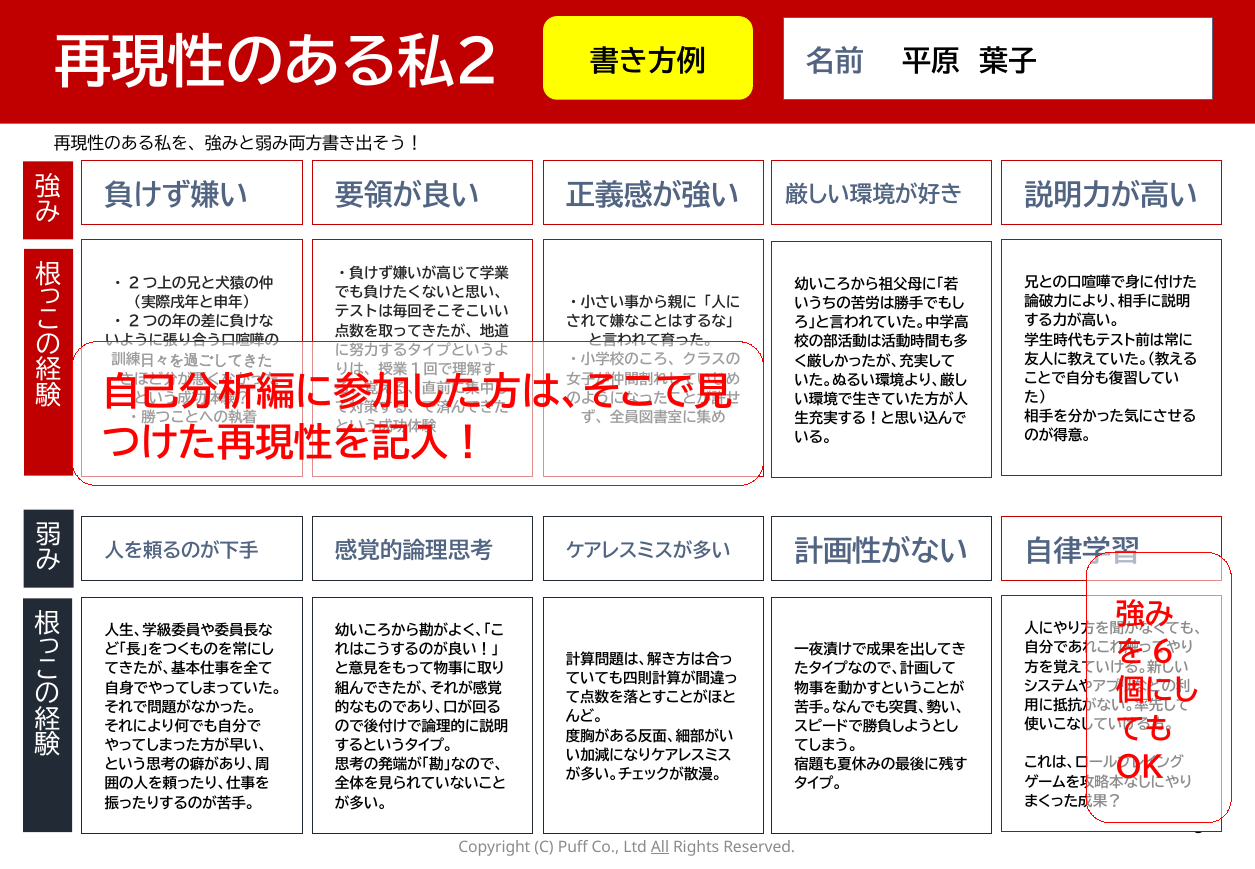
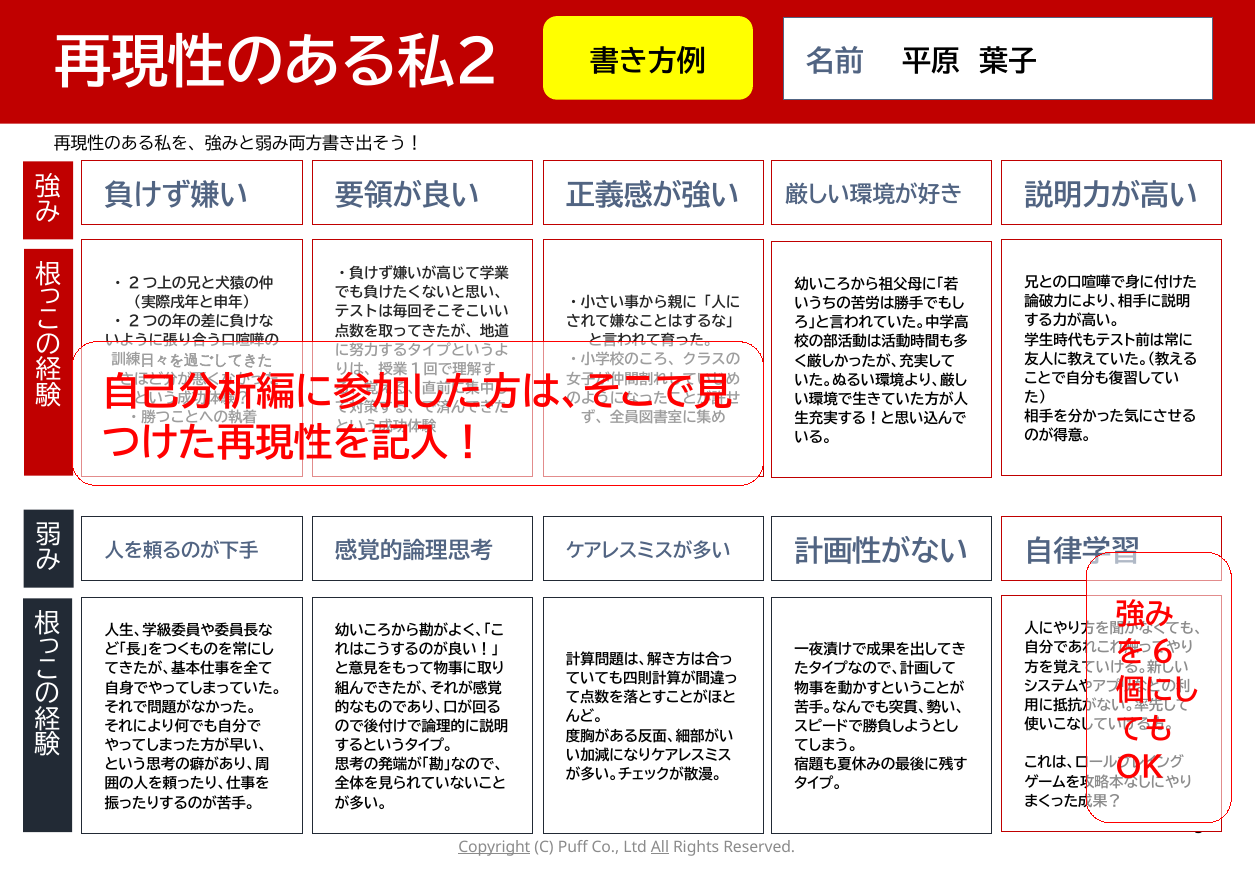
Copyright underline: none -> present
